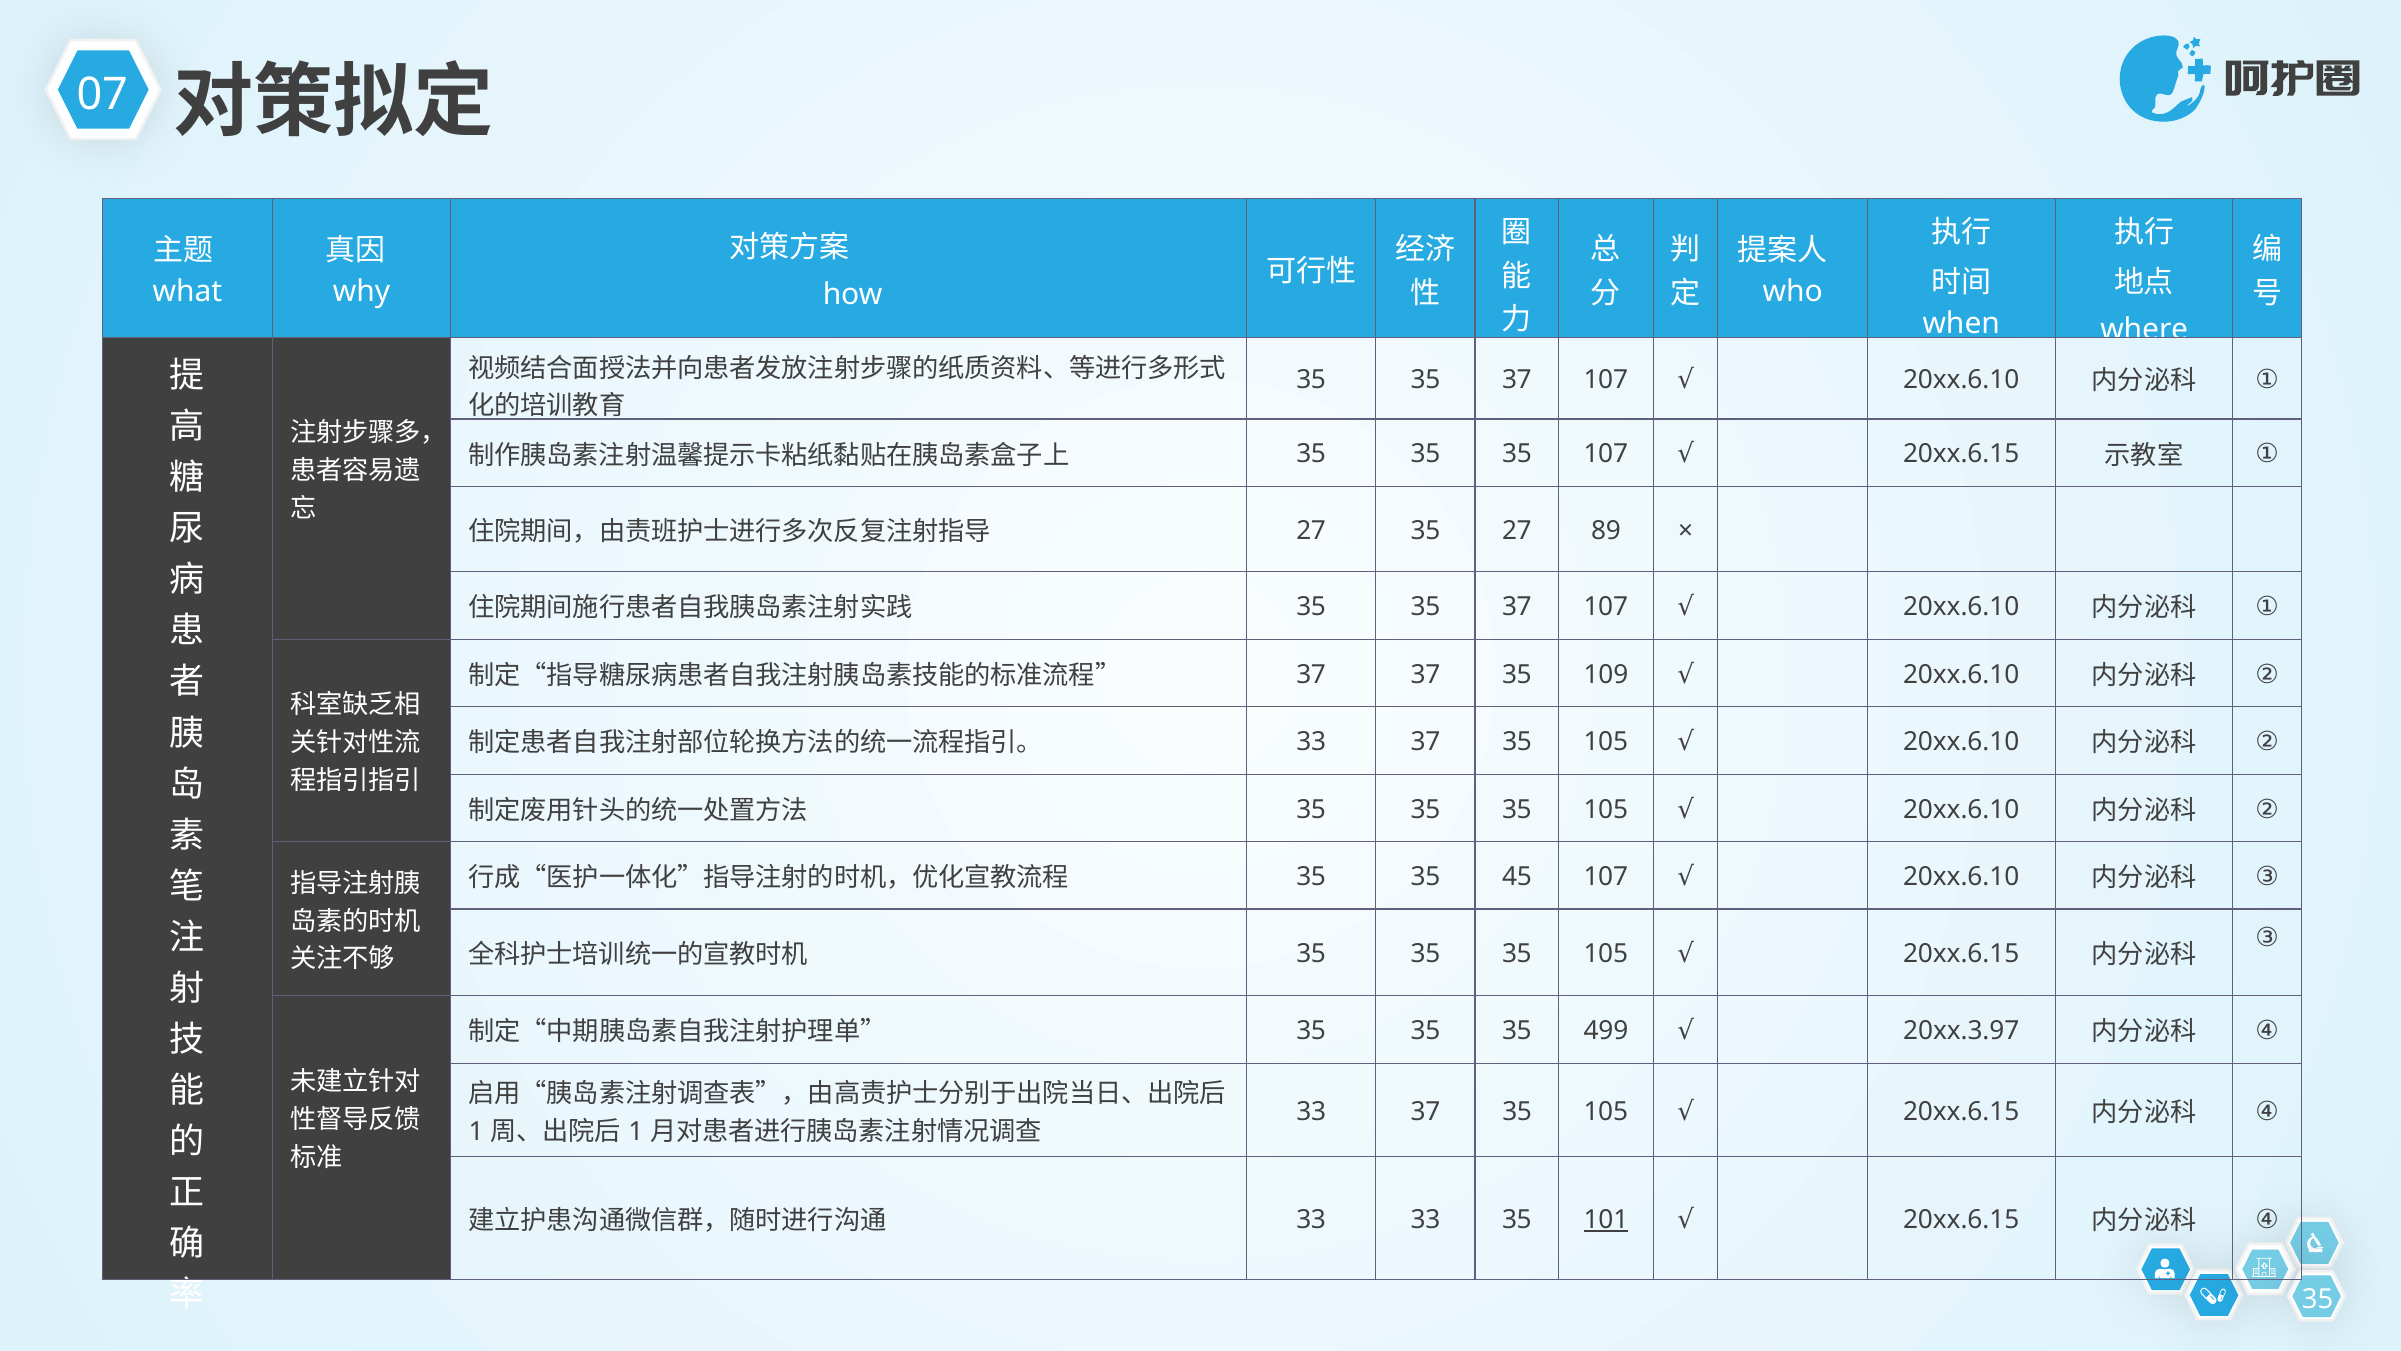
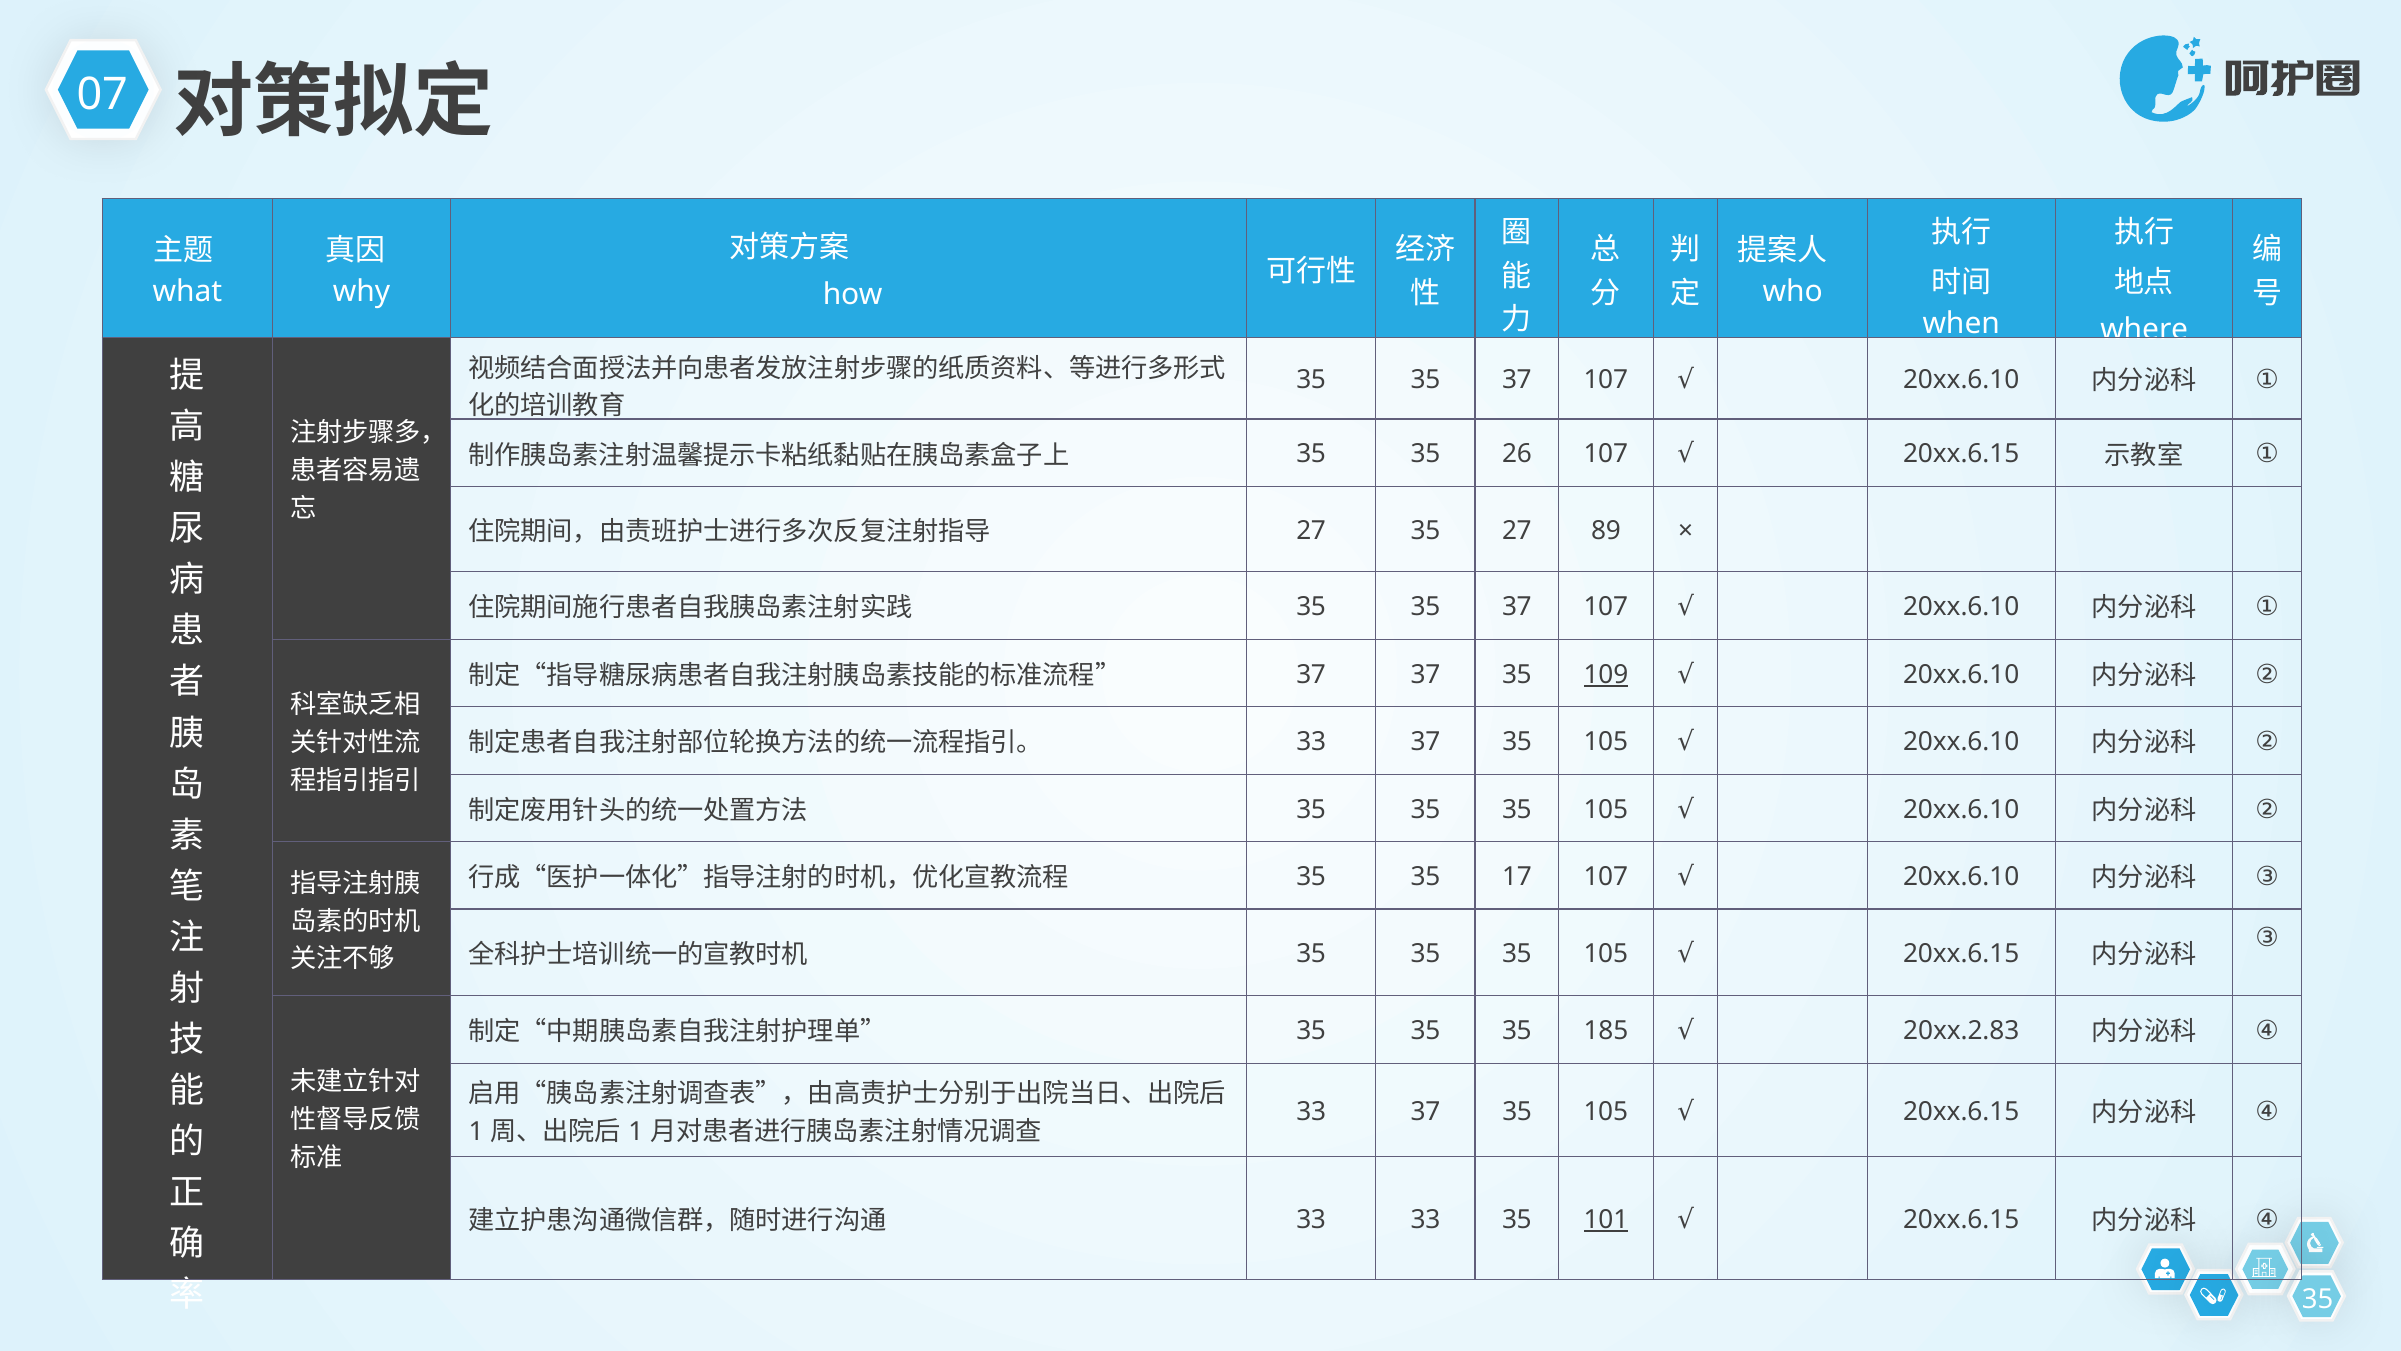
35 at (1517, 454): 35 -> 26
109 underline: none -> present
45: 45 -> 17
499: 499 -> 185
20xx.3.97: 20xx.3.97 -> 20xx.2.83
